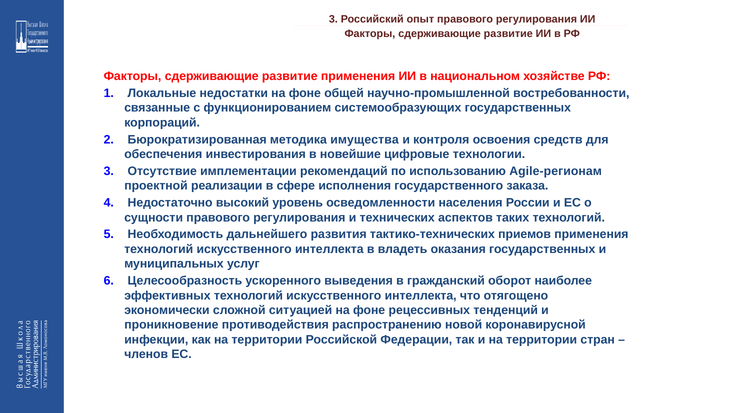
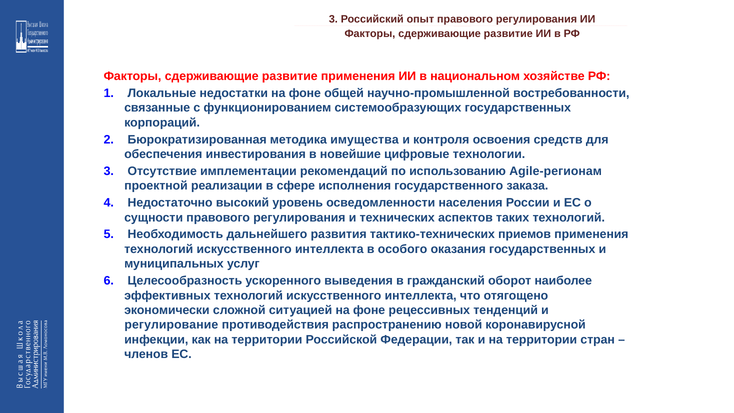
владеть: владеть -> особого
проникновение: проникновение -> регулирование
